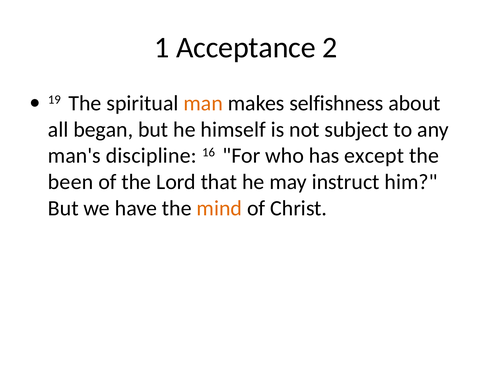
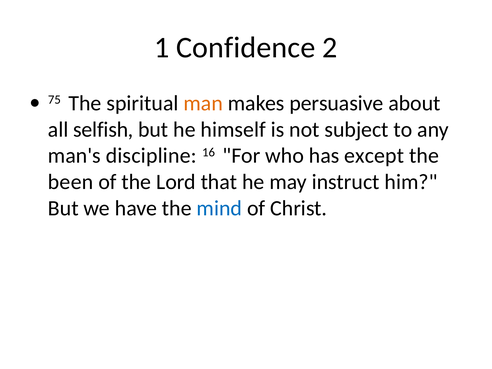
Acceptance: Acceptance -> Confidence
19: 19 -> 75
selfishness: selfishness -> persuasive
began: began -> selfish
mind colour: orange -> blue
